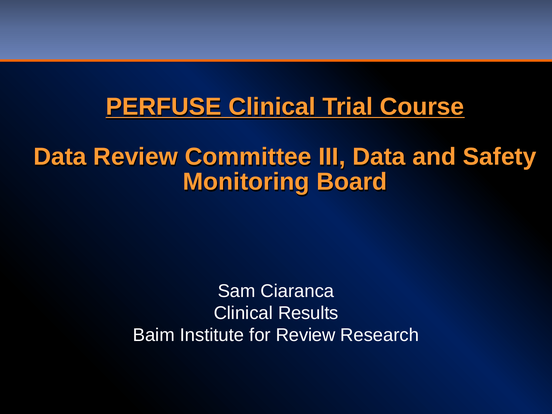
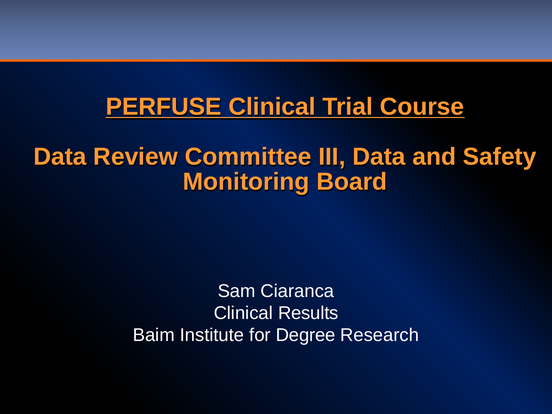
for Review: Review -> Degree
